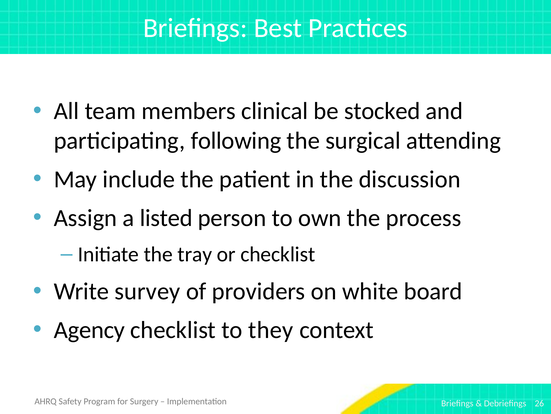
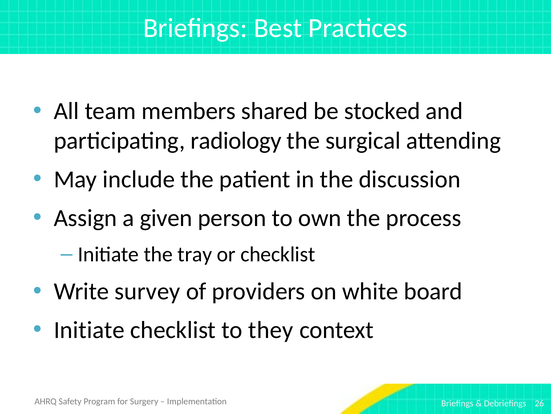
clinical: clinical -> shared
following: following -> radiology
listed: listed -> given
Agency at (89, 330): Agency -> Initiate
